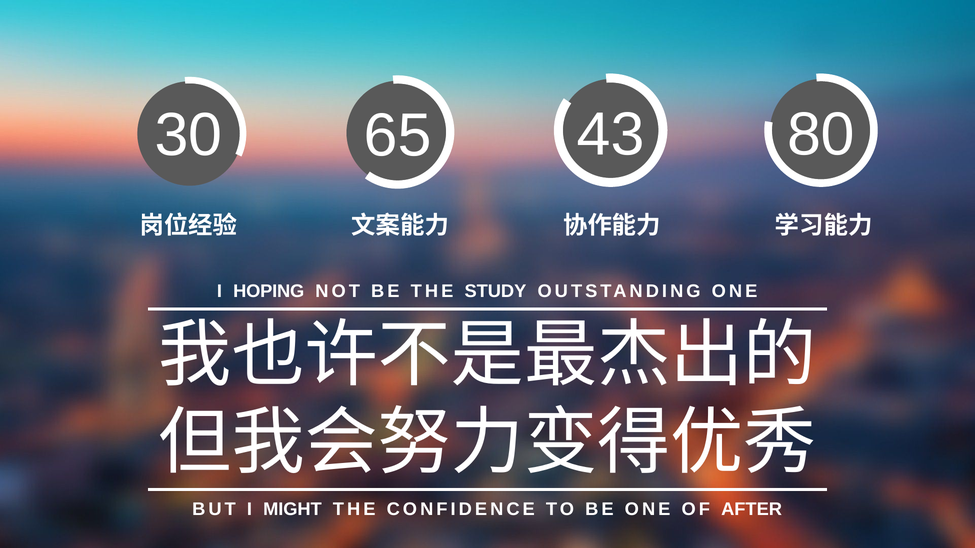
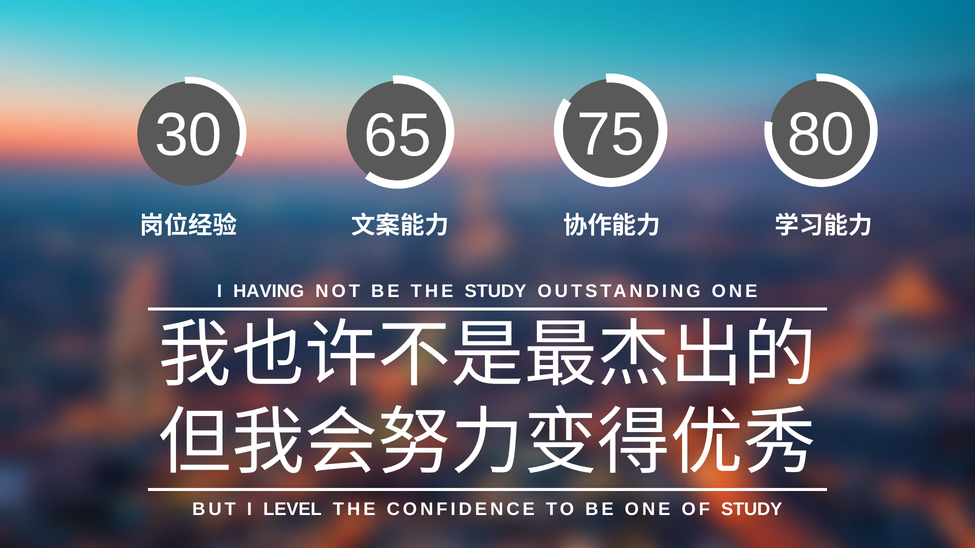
43: 43 -> 75
HOPING: HOPING -> HAVING
MIGHT: MIGHT -> LEVEL
OF AFTER: AFTER -> STUDY
